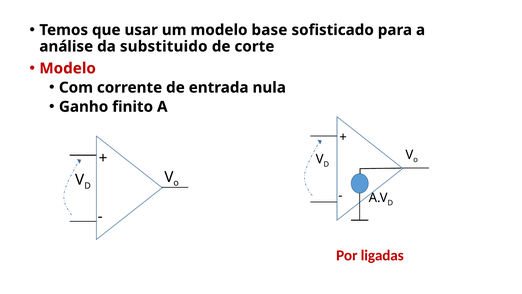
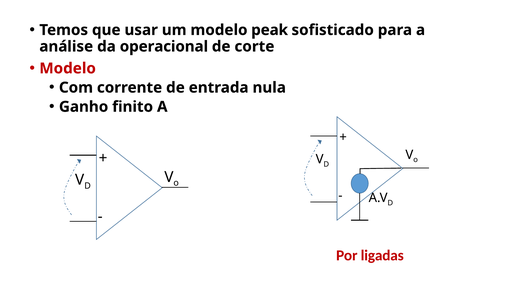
base: base -> peak
substituido: substituido -> operacional
